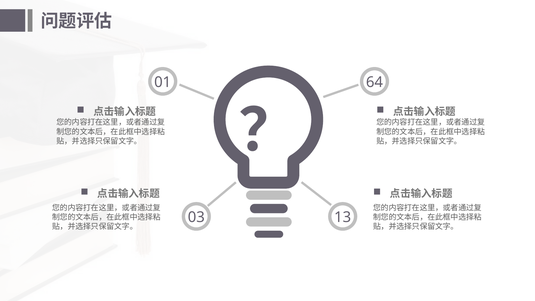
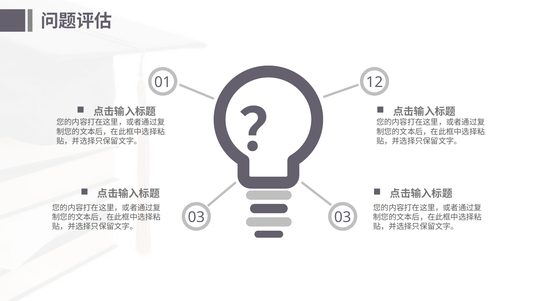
64: 64 -> 12
03 13: 13 -> 03
